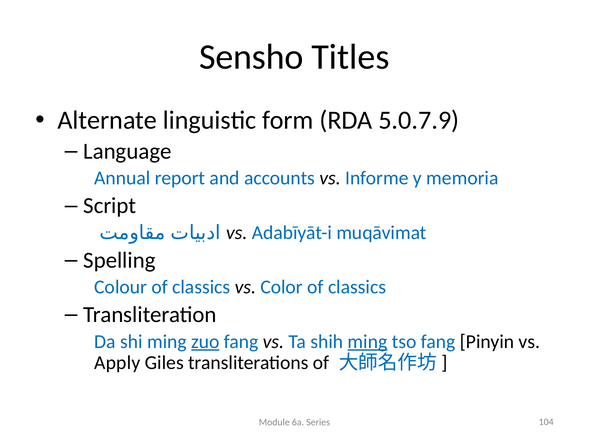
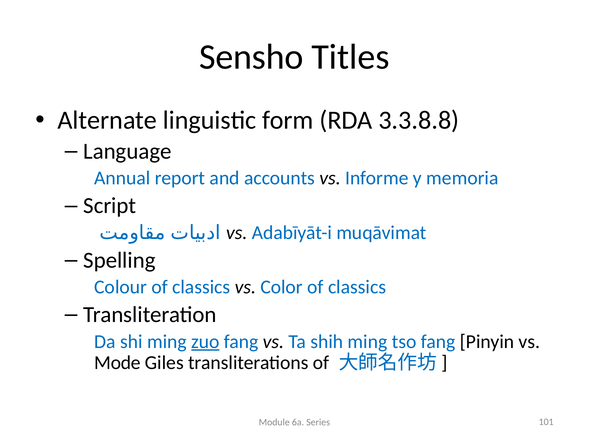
5.0.7.9: 5.0.7.9 -> 3.3.8.8
ming at (368, 341) underline: present -> none
Apply: Apply -> Mode
104: 104 -> 101
